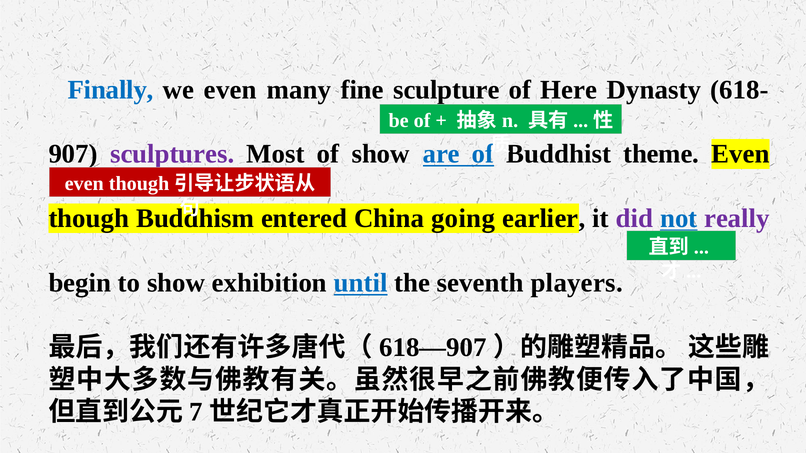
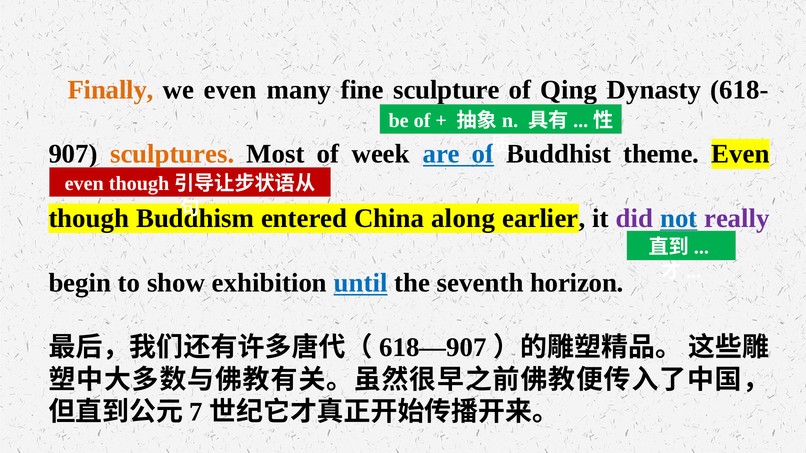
Finally colour: blue -> orange
Here: Here -> Qing
sculptures colour: purple -> orange
of show: show -> week
going: going -> along
players: players -> horizon
